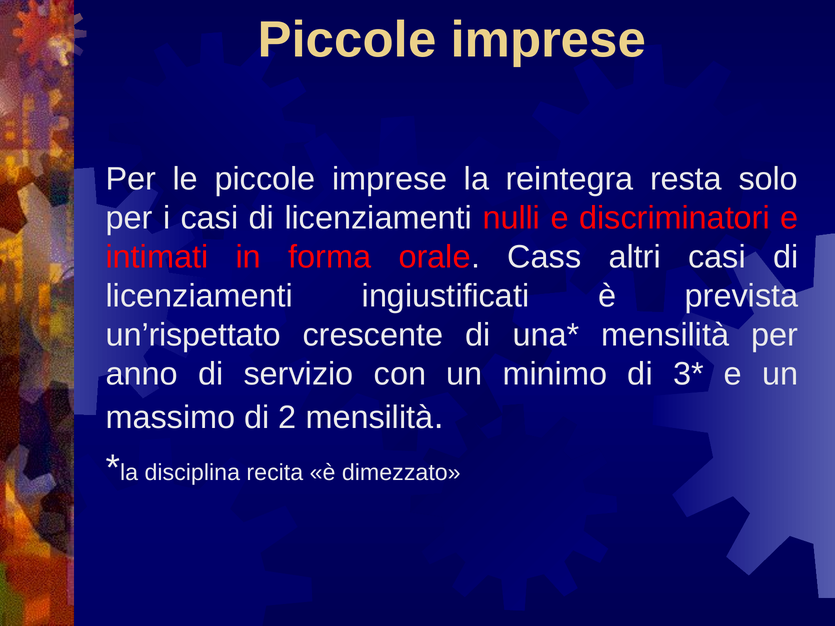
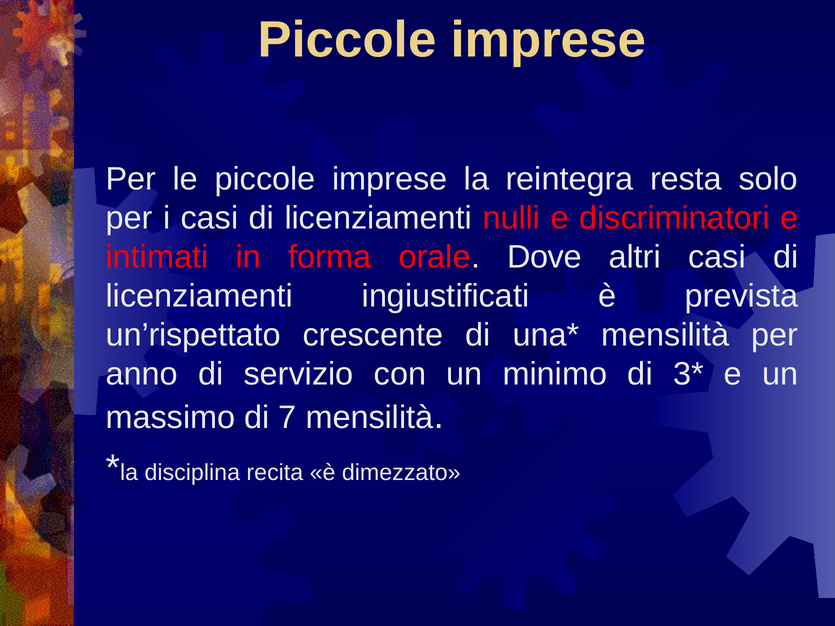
Cass: Cass -> Dove
2: 2 -> 7
